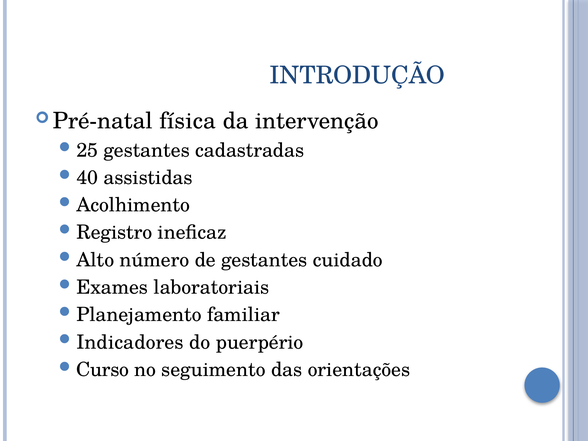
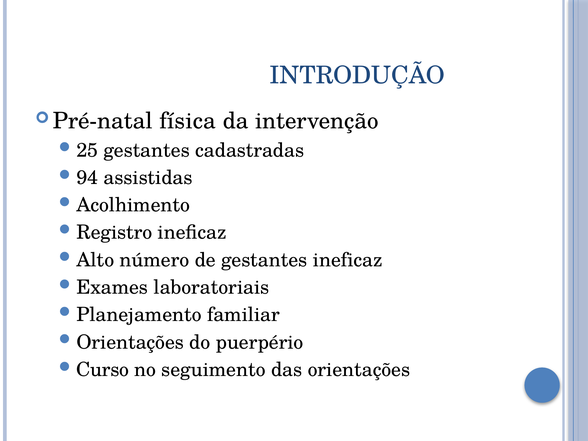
40: 40 -> 94
gestantes cuidado: cuidado -> ineficaz
Indicadores at (130, 342): Indicadores -> Orientações
